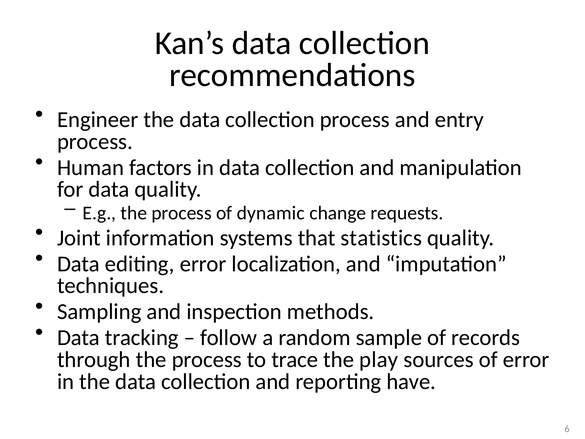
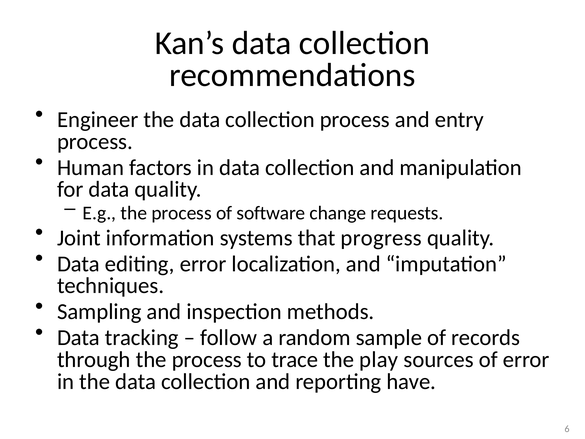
dynamic: dynamic -> software
statistics: statistics -> progress
